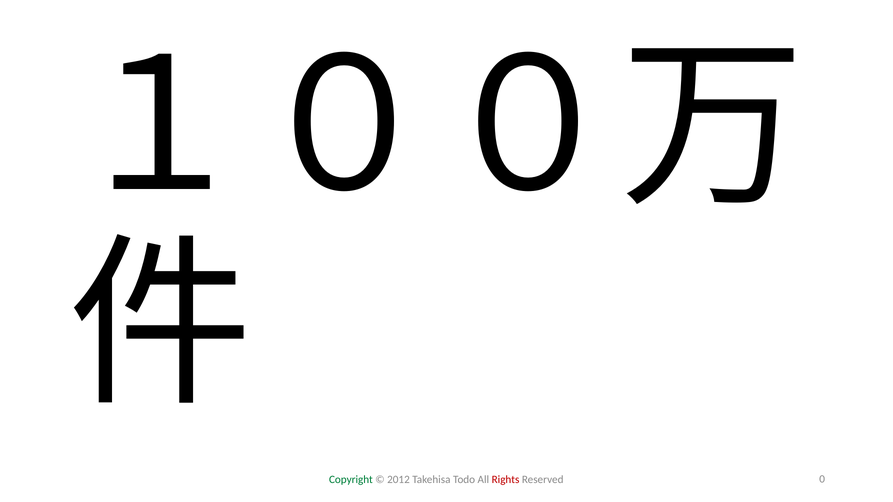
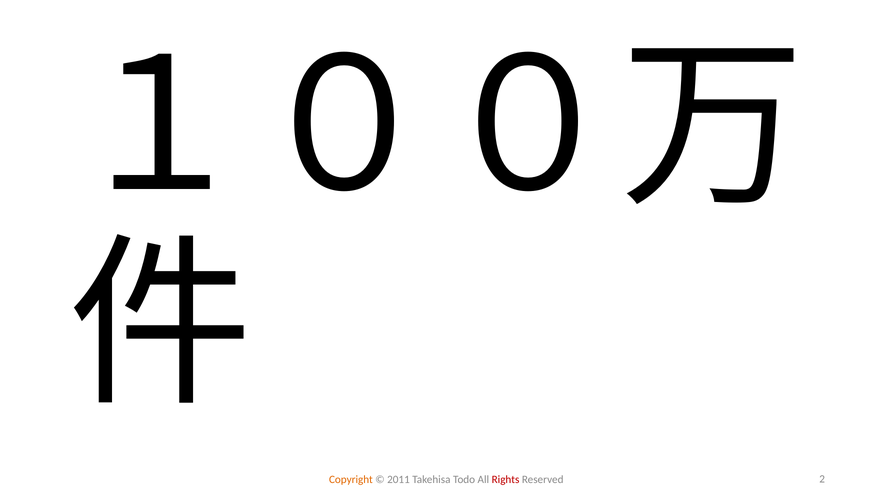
Copyright colour: green -> orange
2012: 2012 -> 2011
0: 0 -> 2
